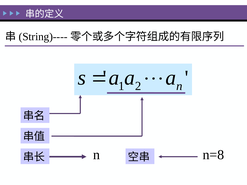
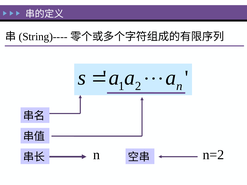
n=8: n=8 -> n=2
